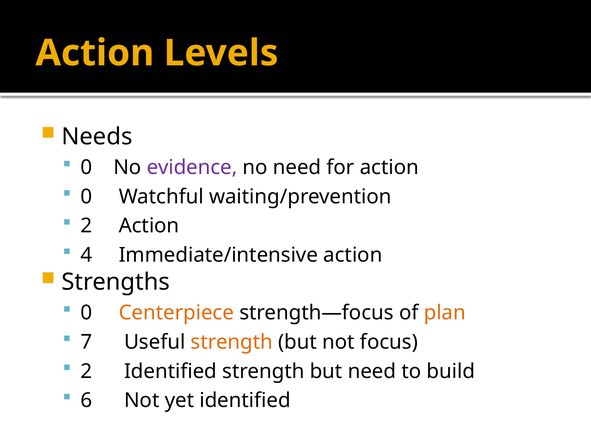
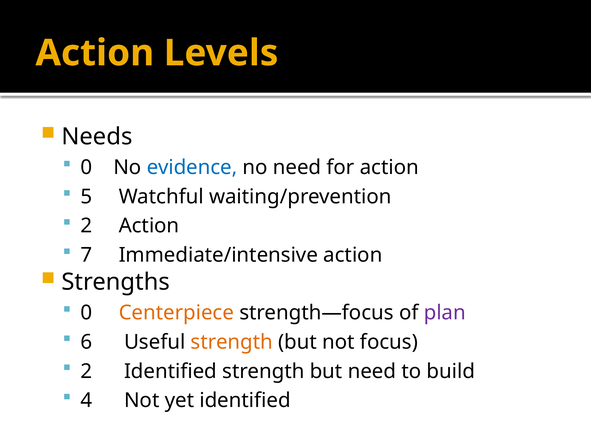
evidence colour: purple -> blue
0 at (86, 197): 0 -> 5
4: 4 -> 7
plan colour: orange -> purple
7: 7 -> 6
6: 6 -> 4
